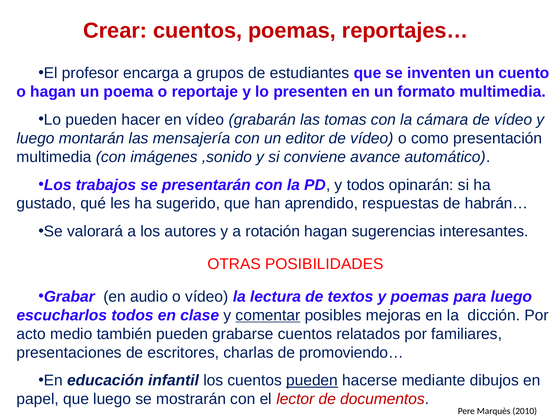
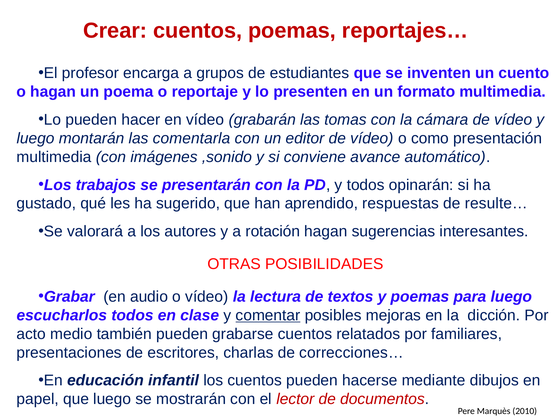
mensajería: mensajería -> comentarla
habrán…: habrán… -> resulte…
promoviendo…: promoviendo… -> correcciones…
pueden at (312, 380) underline: present -> none
